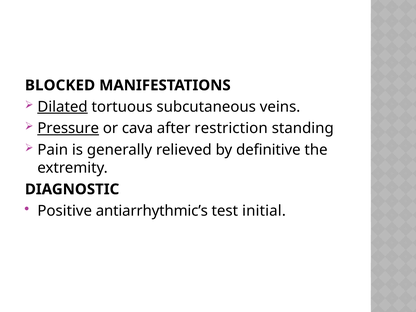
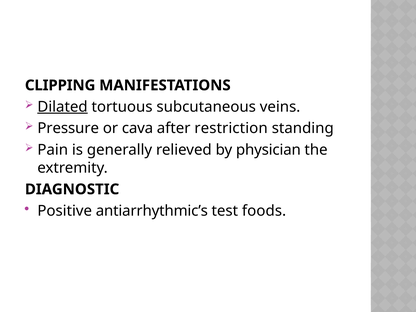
BLOCKED: BLOCKED -> CLIPPING
Pressure underline: present -> none
definitive: definitive -> physician
initial: initial -> foods
